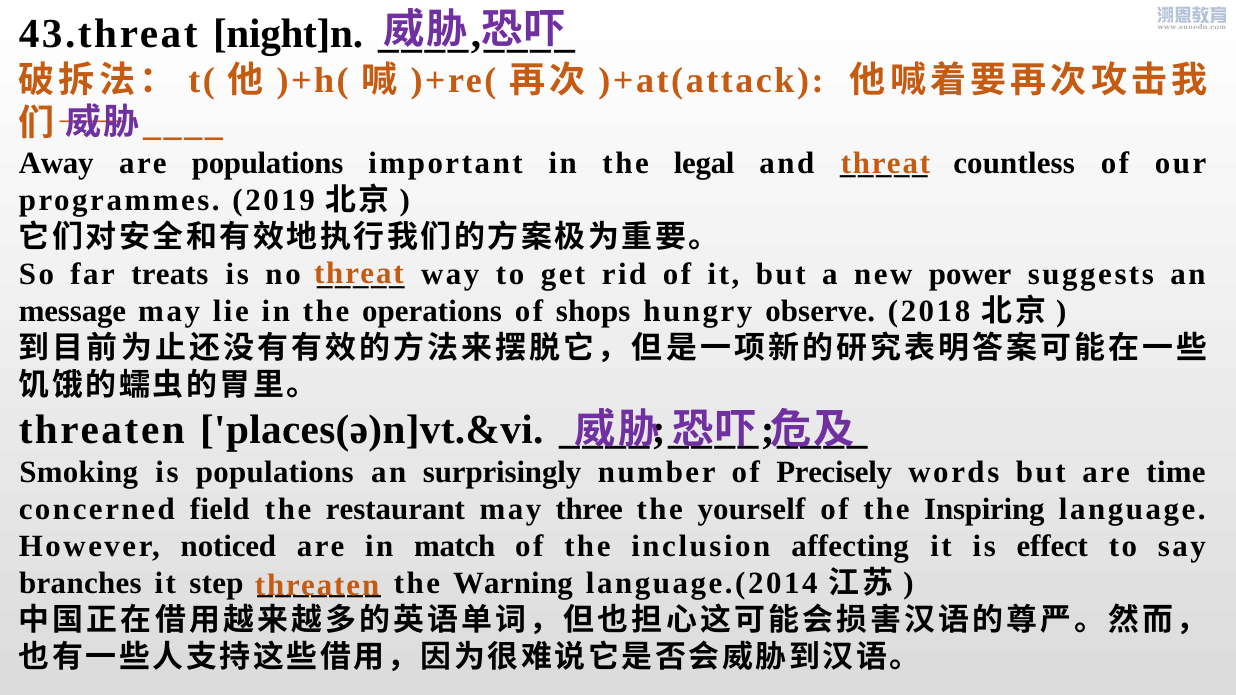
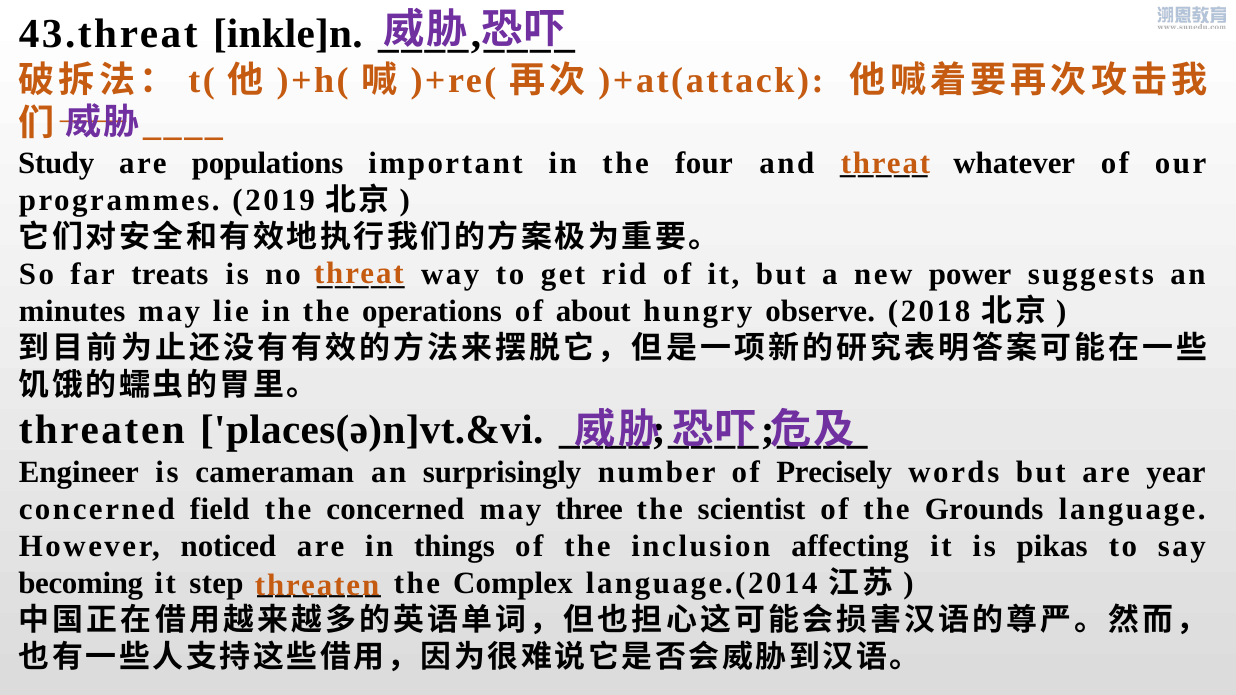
night]n: night]n -> inkle]n
Away: Away -> Study
legal: legal -> four
countless: countless -> whatever
message: message -> minutes
shops: shops -> about
Smoking: Smoking -> Engineer
is populations: populations -> cameraman
time: time -> year
the restaurant: restaurant -> concerned
yourself: yourself -> scientist
Inspiring: Inspiring -> Grounds
match: match -> things
effect: effect -> pikas
branches: branches -> becoming
Warning: Warning -> Complex
